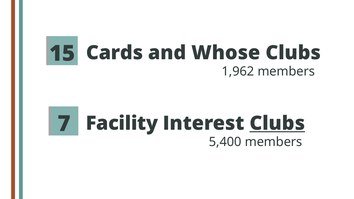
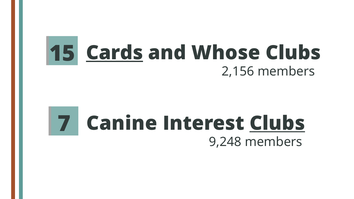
Cards underline: none -> present
1,962: 1,962 -> 2,156
Facility: Facility -> Canine
5,400: 5,400 -> 9,248
